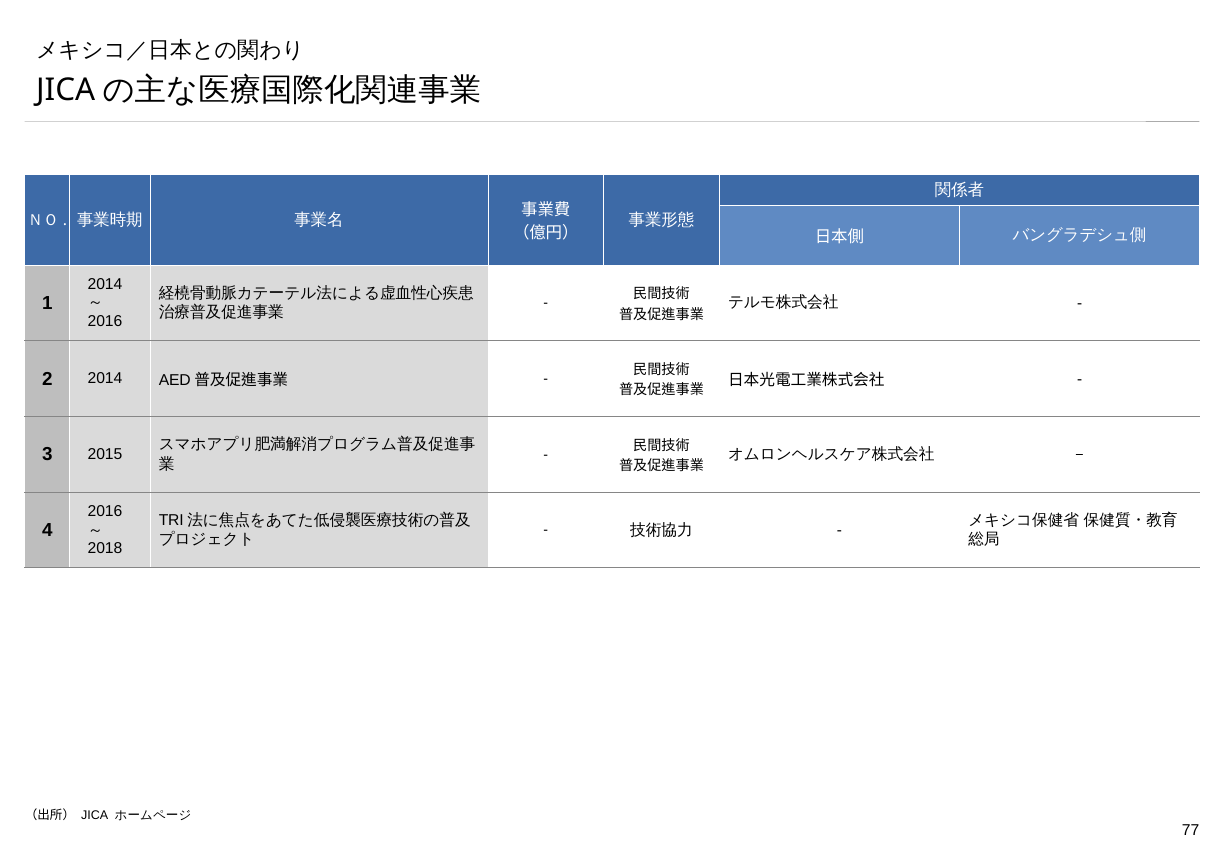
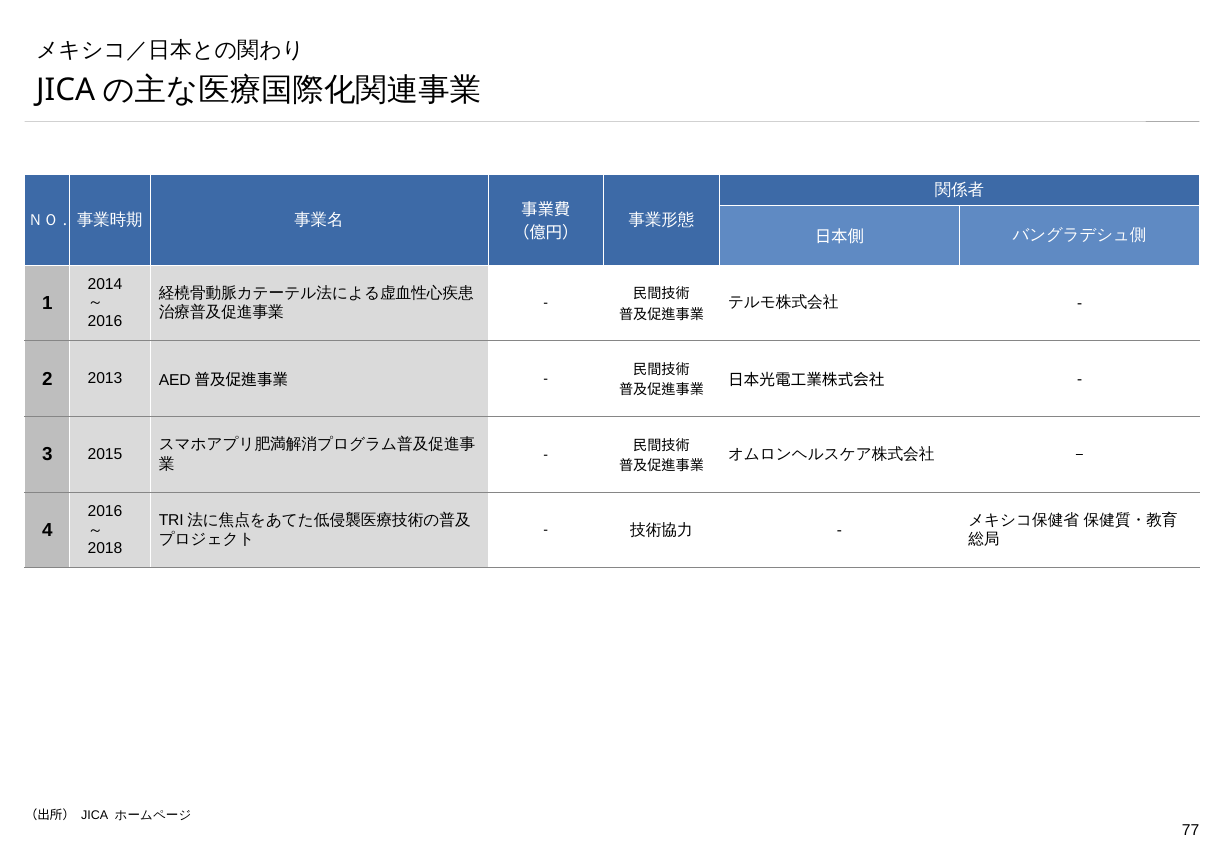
2 2014: 2014 -> 2013
